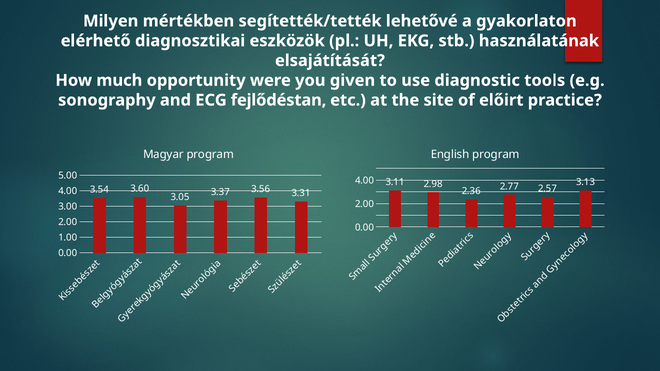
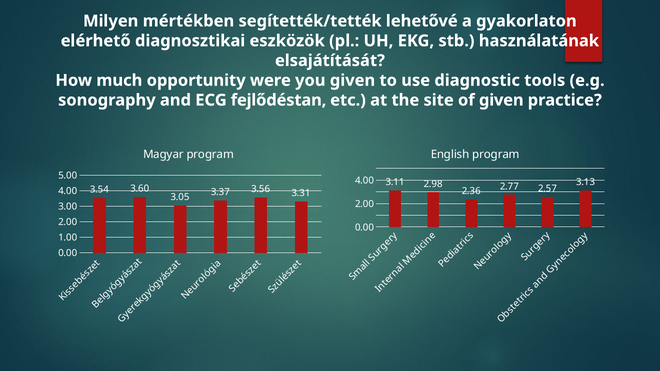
of előirt: előirt -> given
